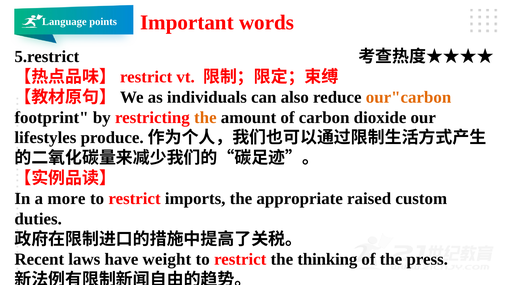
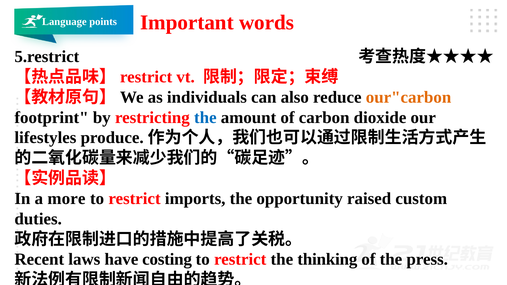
the at (205, 118) colour: orange -> blue
appropriate: appropriate -> opportunity
weight: weight -> costing
